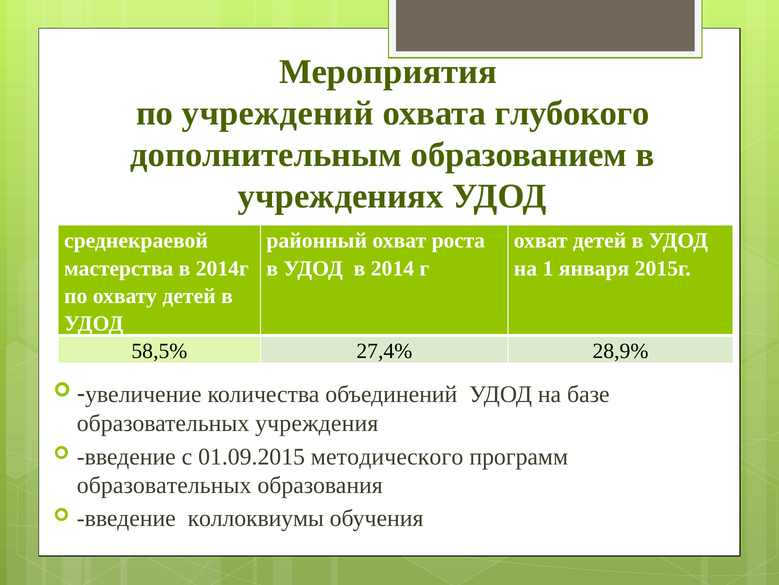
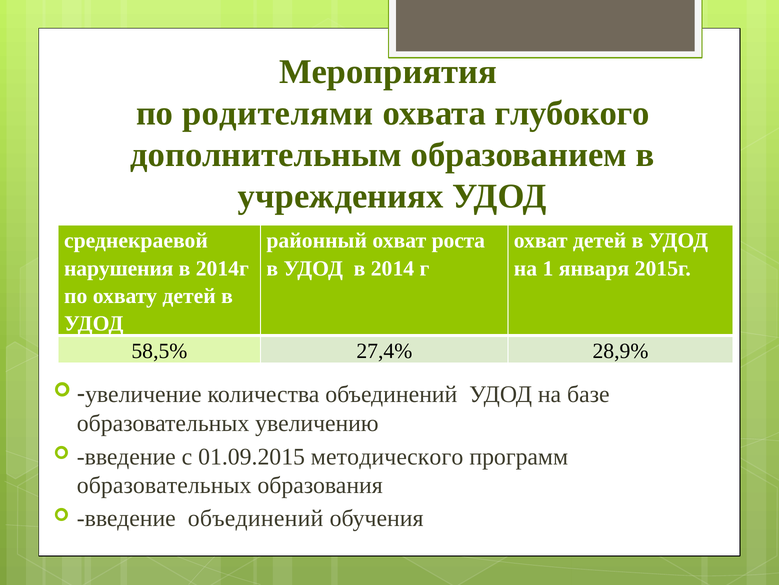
учреждений: учреждений -> родителями
мастерства: мастерства -> нарушения
учреждения: учреждения -> увеличению
введение коллоквиумы: коллоквиумы -> объединений
